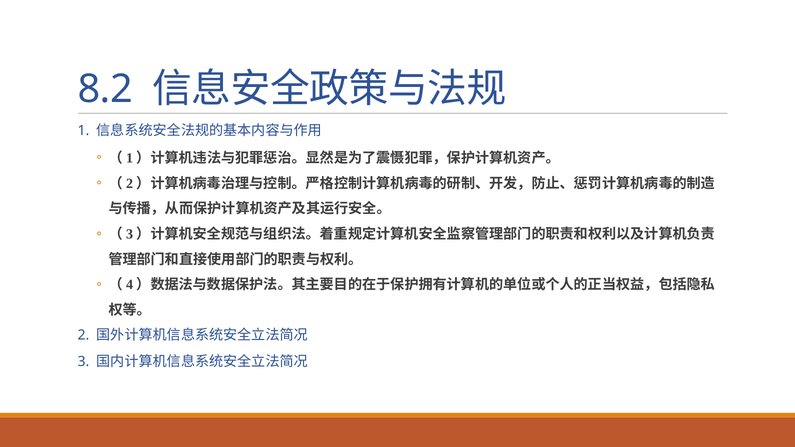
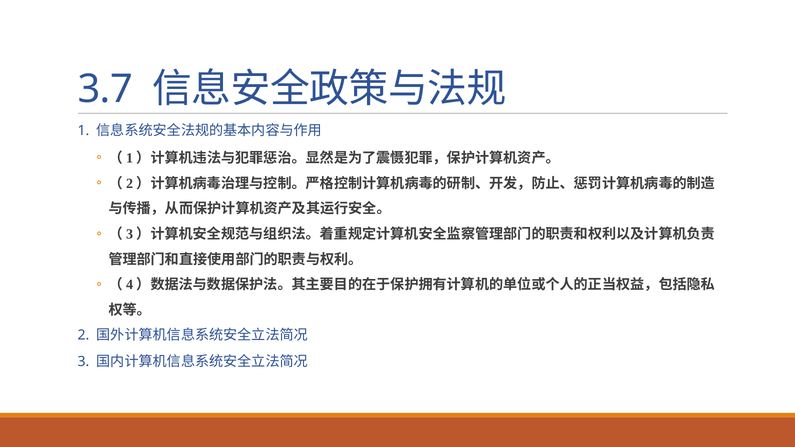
8.2: 8.2 -> 3.7
